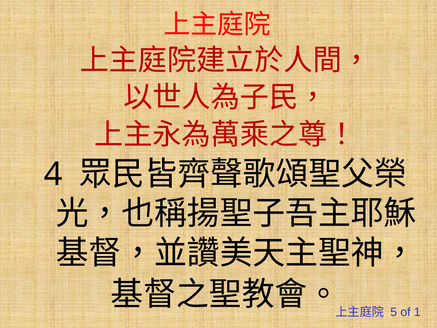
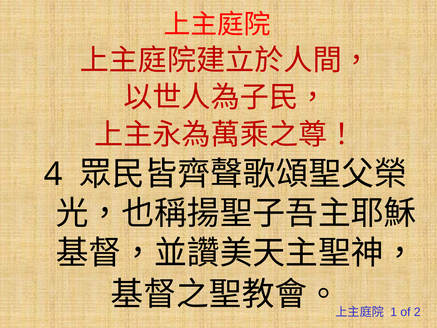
5: 5 -> 1
1: 1 -> 2
